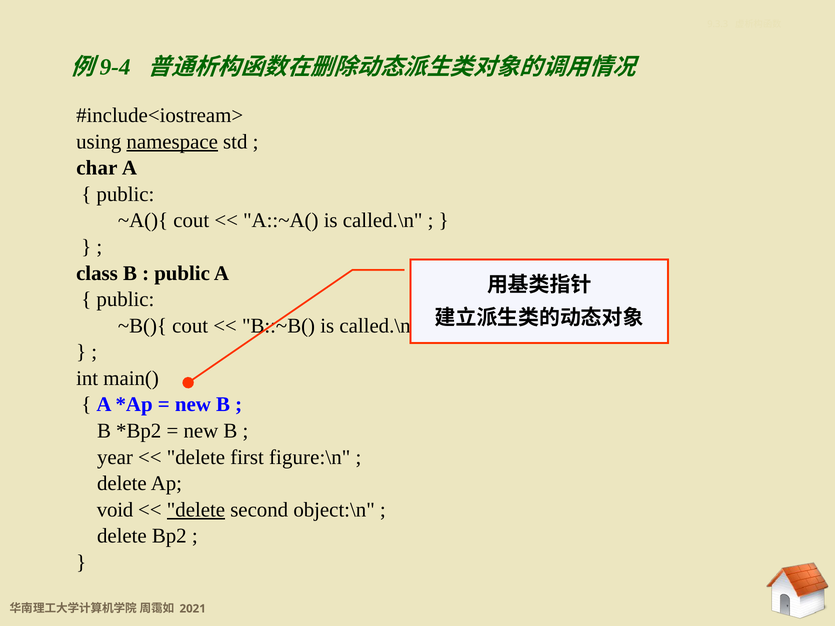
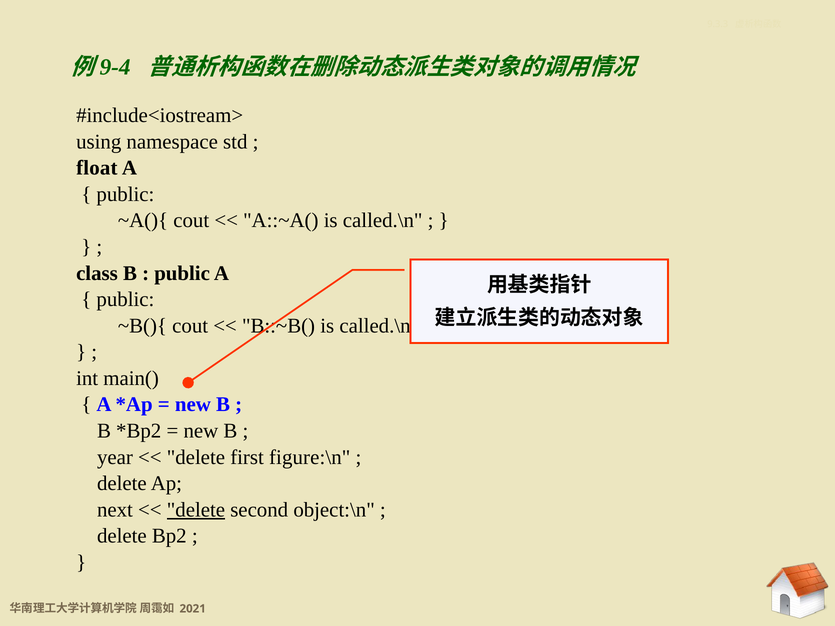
namespace underline: present -> none
char: char -> float
void: void -> next
